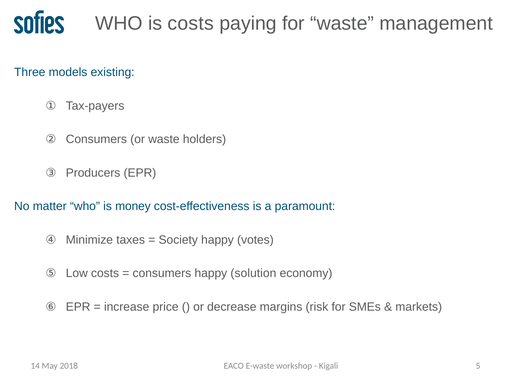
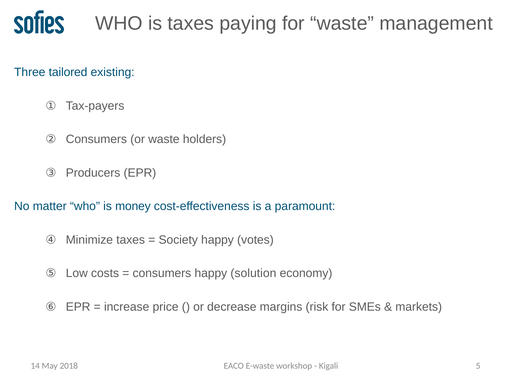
is costs: costs -> taxes
models: models -> tailored
